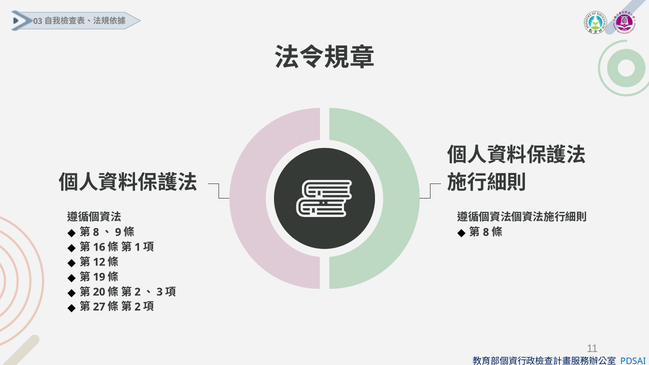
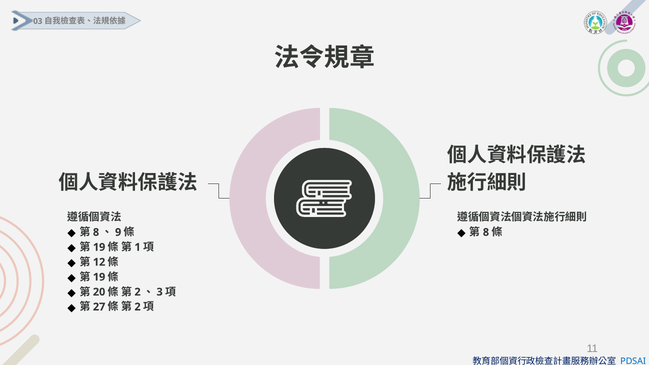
16 at (99, 247): 16 -> 19
